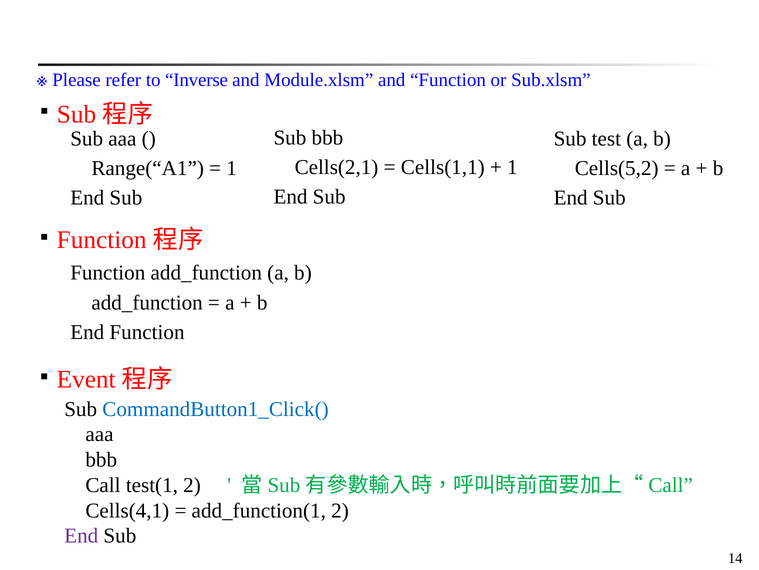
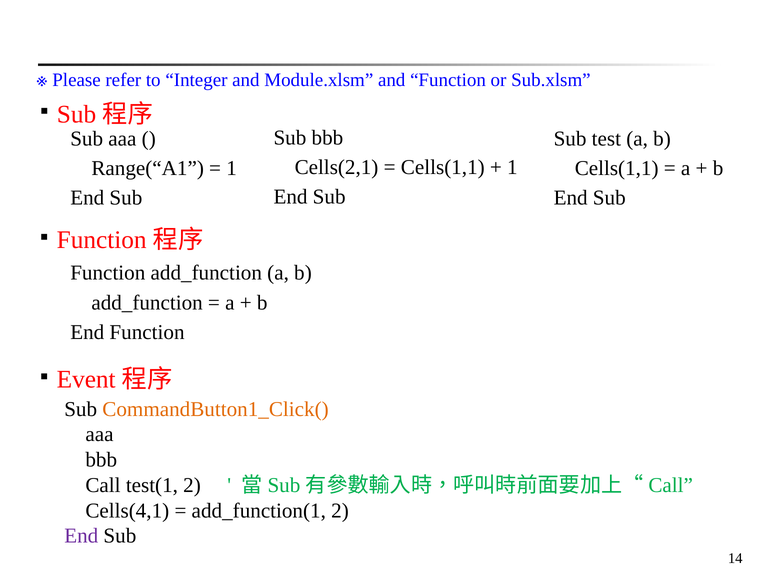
Inverse: Inverse -> Integer
Cells(5,2 at (617, 168): Cells(5,2 -> Cells(1,1
CommandButton1_Click( colour: blue -> orange
